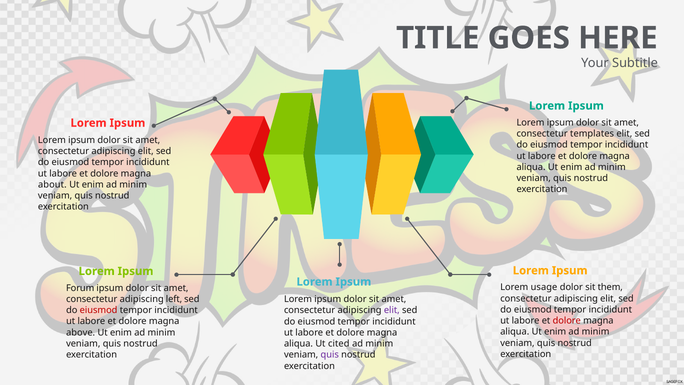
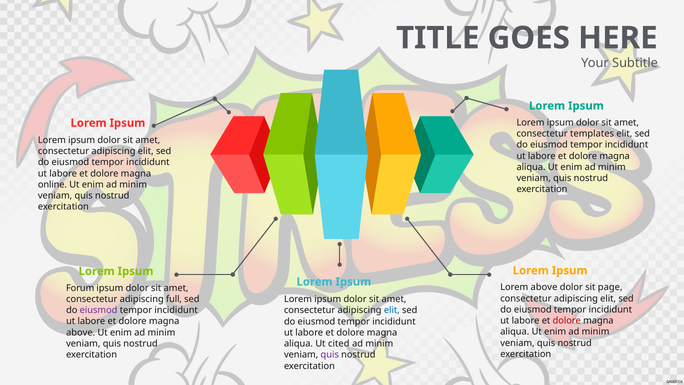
about: about -> online
Lorem usage: usage -> above
them: them -> page
left: left -> full
eiusmod at (99, 310) colour: red -> purple
elit at (392, 310) colour: purple -> blue
